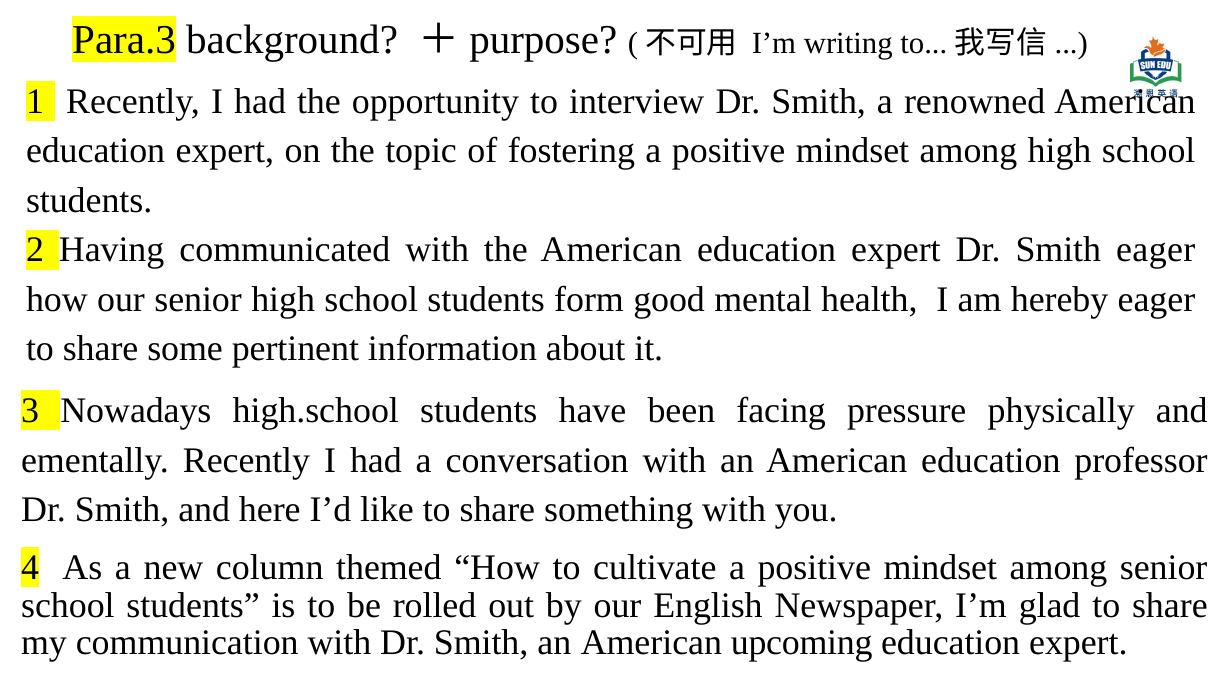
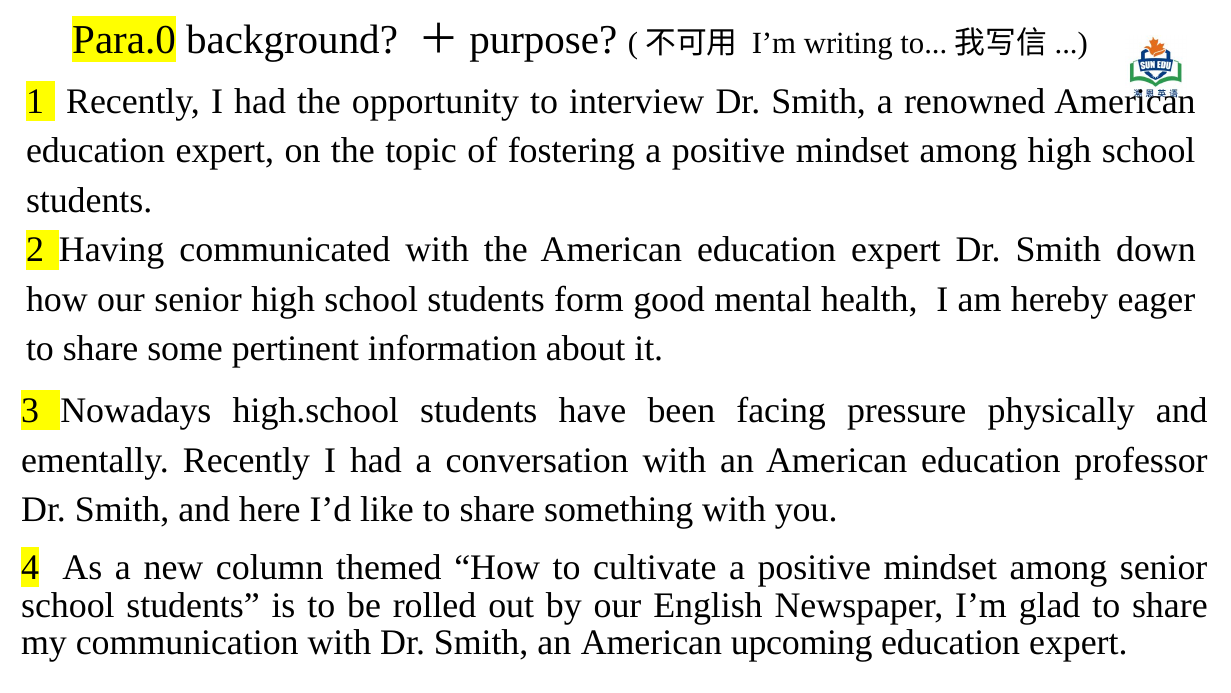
Para.3: Para.3 -> Para.0
Smith eager: eager -> down
